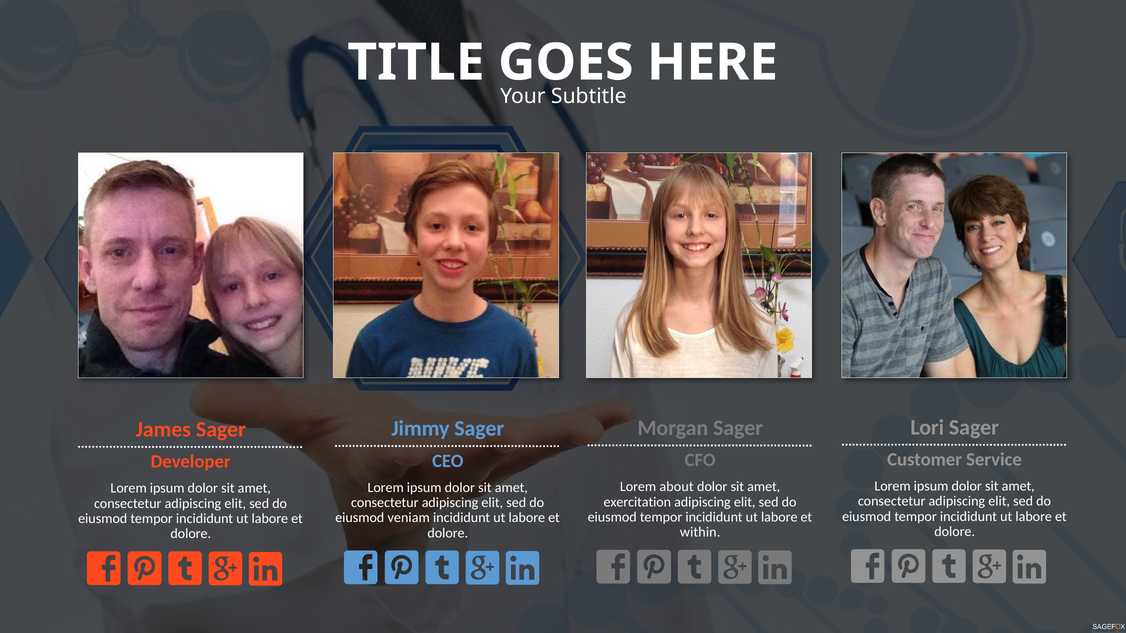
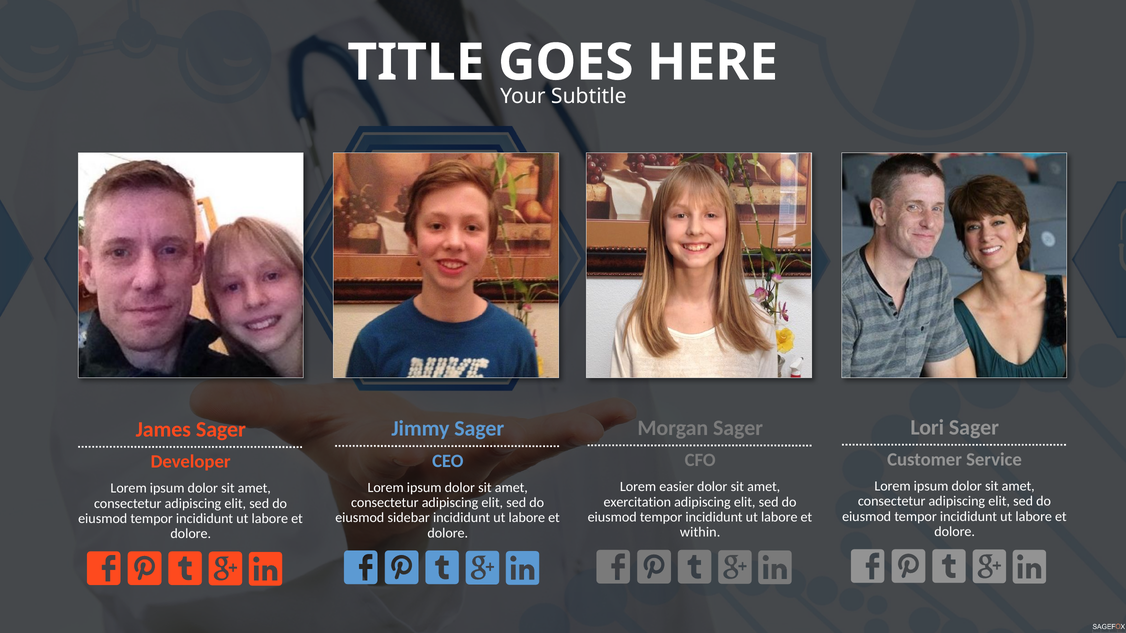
about: about -> easier
veniam: veniam -> sidebar
